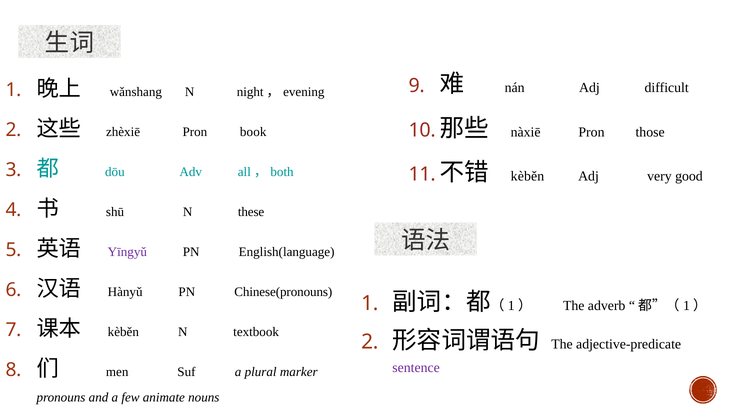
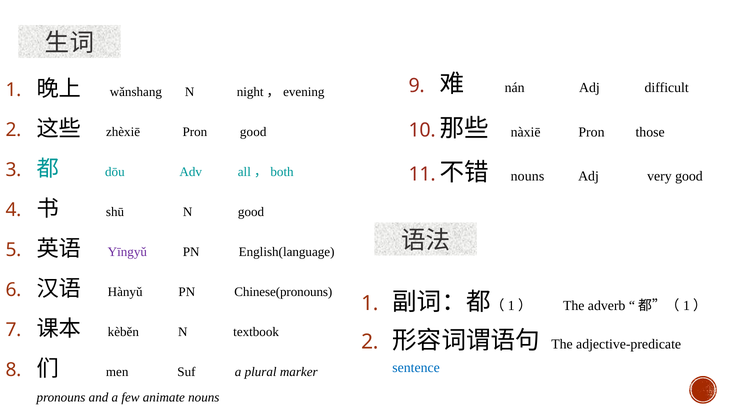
Pron book: book -> good
kèběn at (527, 176): kèběn -> nouns
N these: these -> good
sentence colour: purple -> blue
